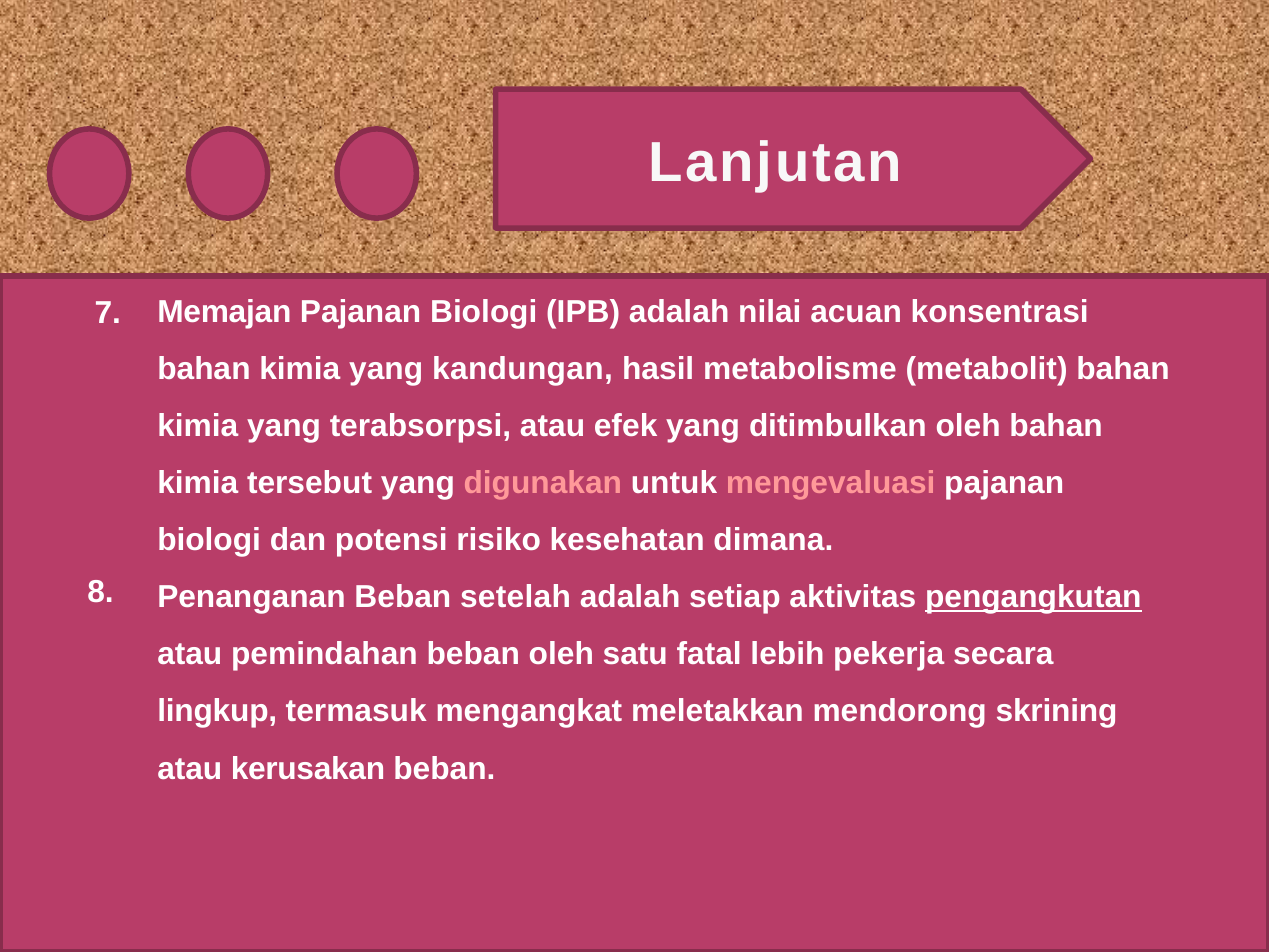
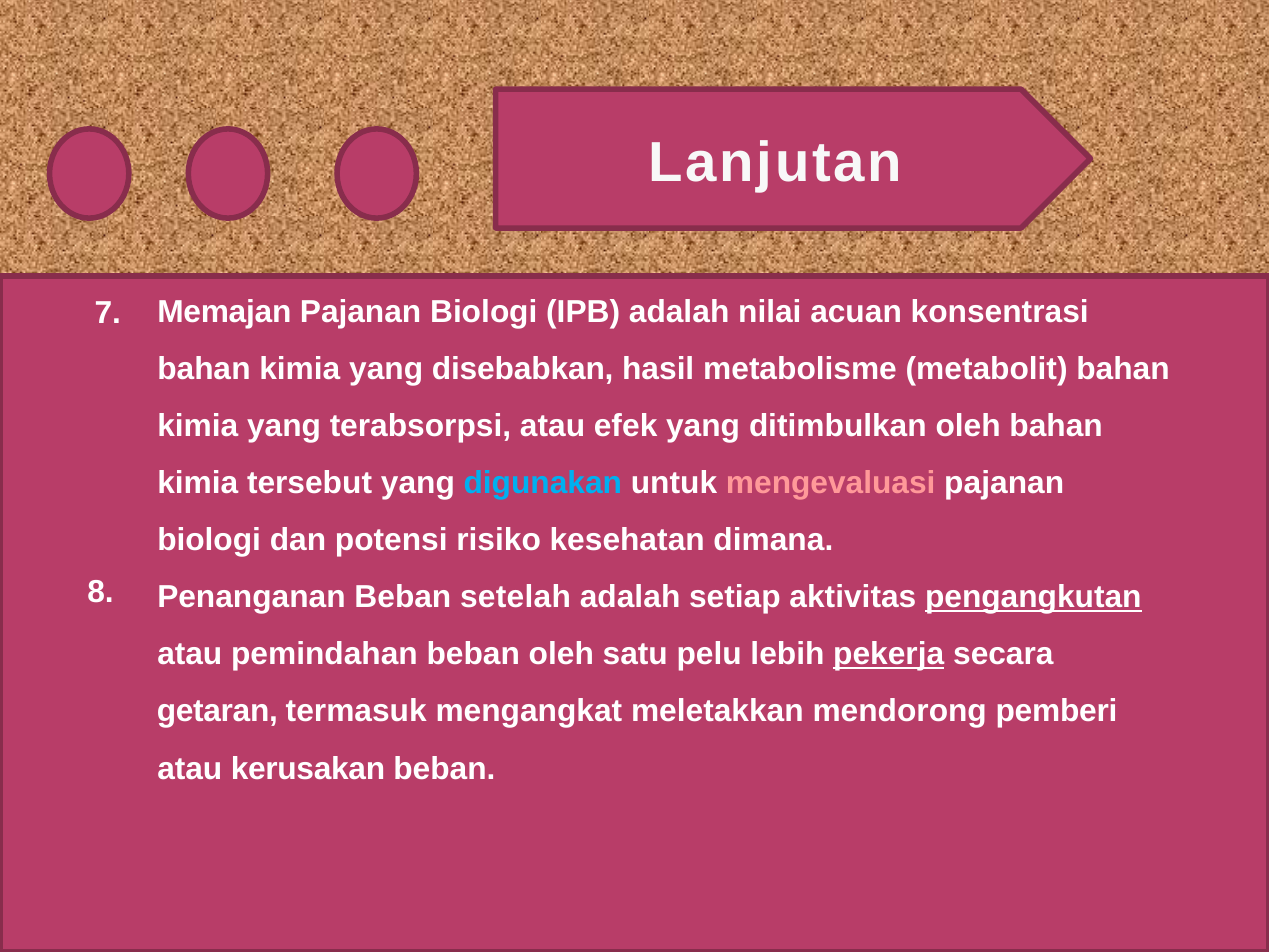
kandungan: kandungan -> disebabkan
digunakan colour: pink -> light blue
fatal: fatal -> pelu
pekerja underline: none -> present
lingkup: lingkup -> getaran
skrining: skrining -> pemberi
